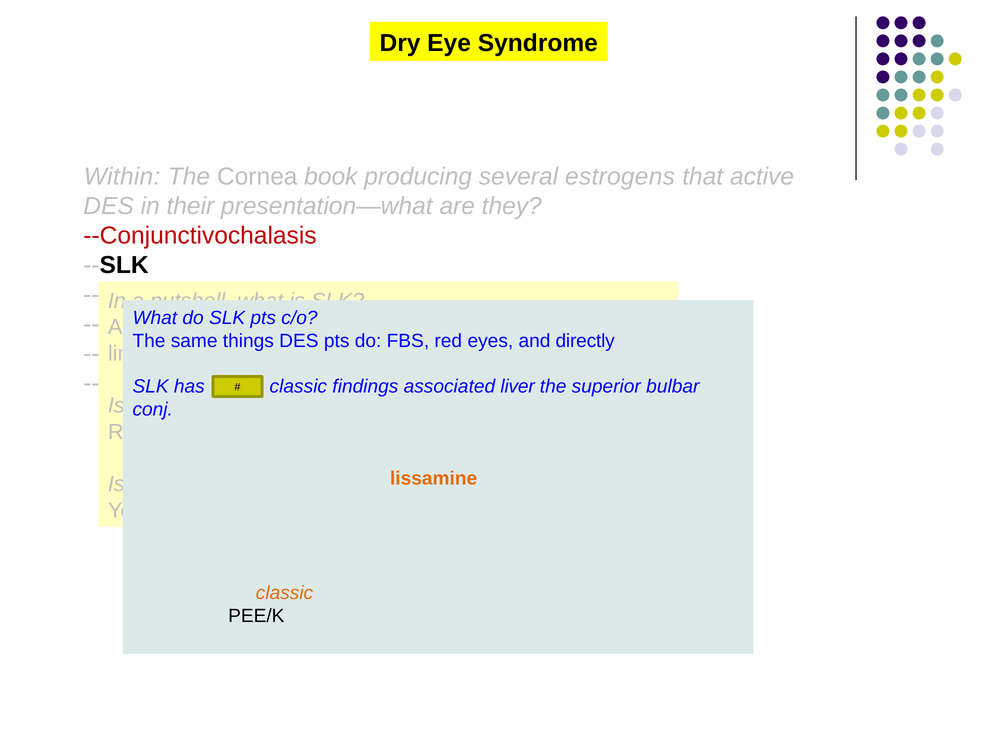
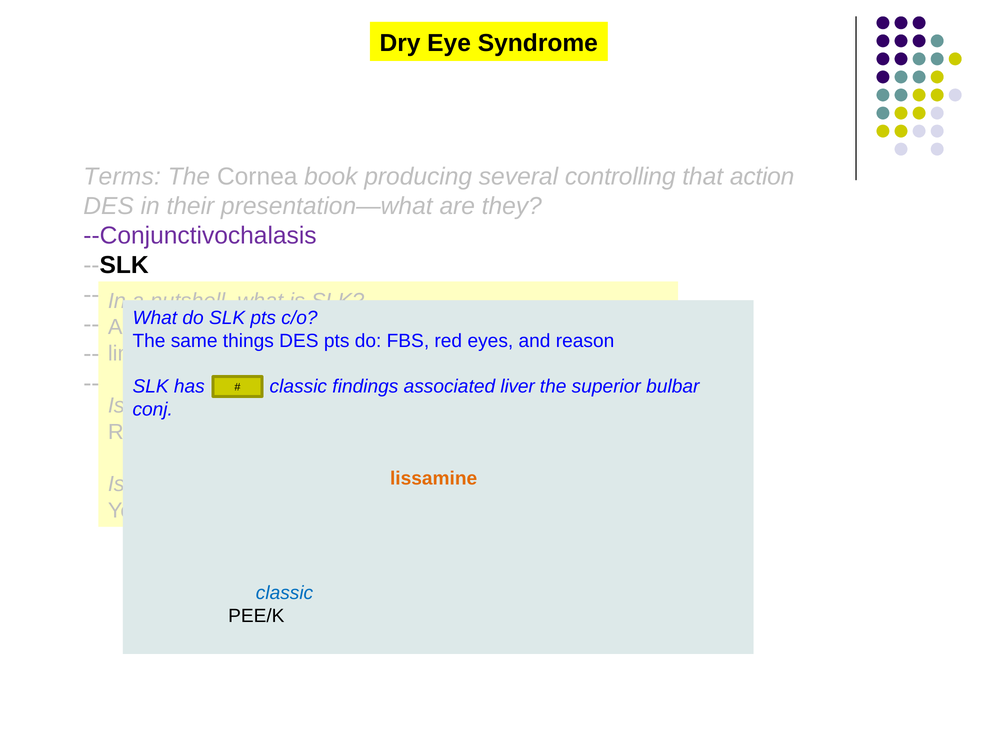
Within: Within -> Terms
estrogens: estrogens -> controlling
active: active -> action
--Conjunctivochalasis colour: red -> purple
directly: directly -> reason
classic at (285, 593) colour: orange -> blue
